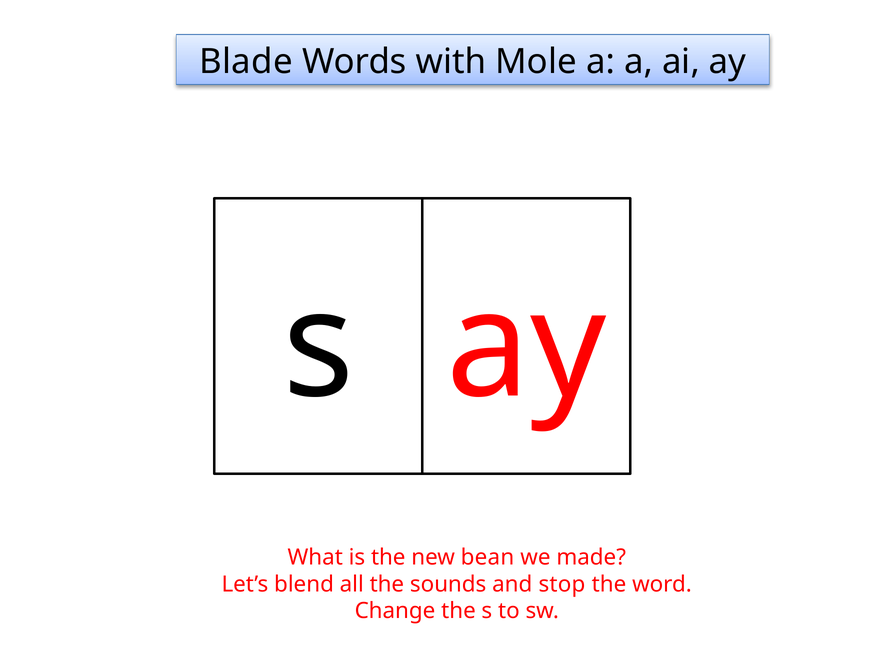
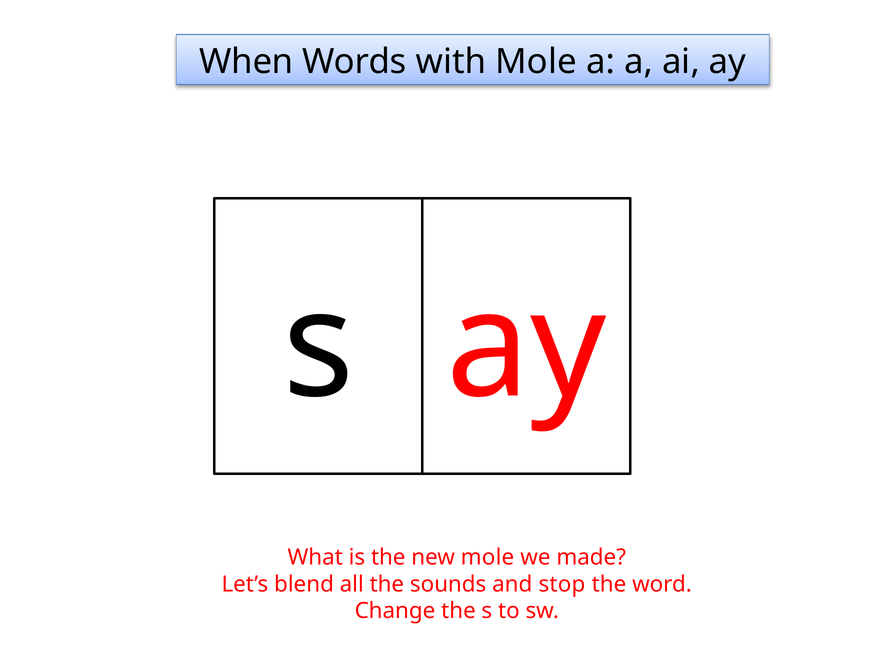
Blade: Blade -> When
new bean: bean -> mole
